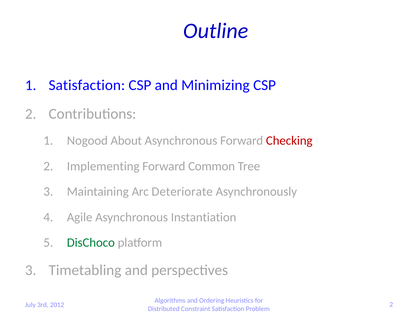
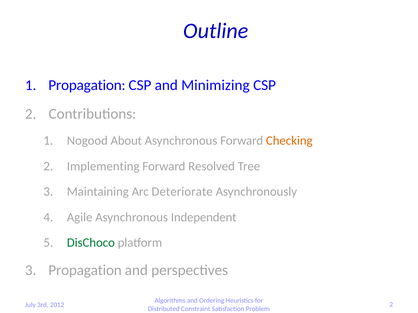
Satisfaction at (87, 85): Satisfaction -> Propagation
Checking colour: red -> orange
Common: Common -> Resolved
Instantiation: Instantiation -> Independent
Timetabling at (85, 271): Timetabling -> Propagation
